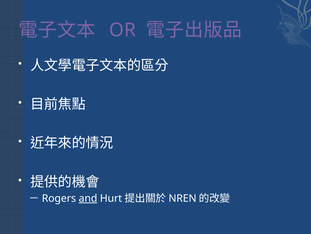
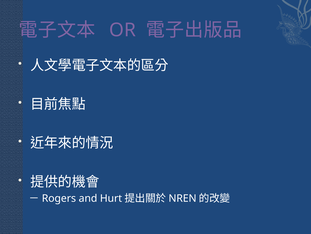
and underline: present -> none
